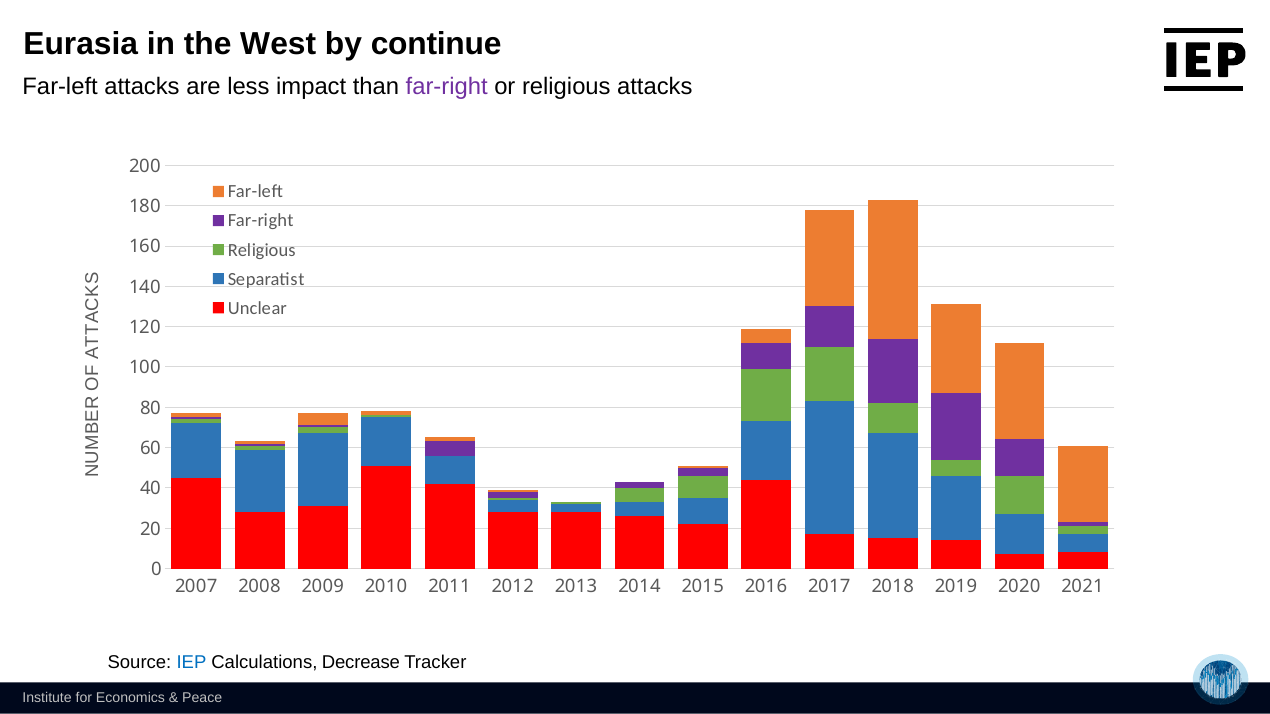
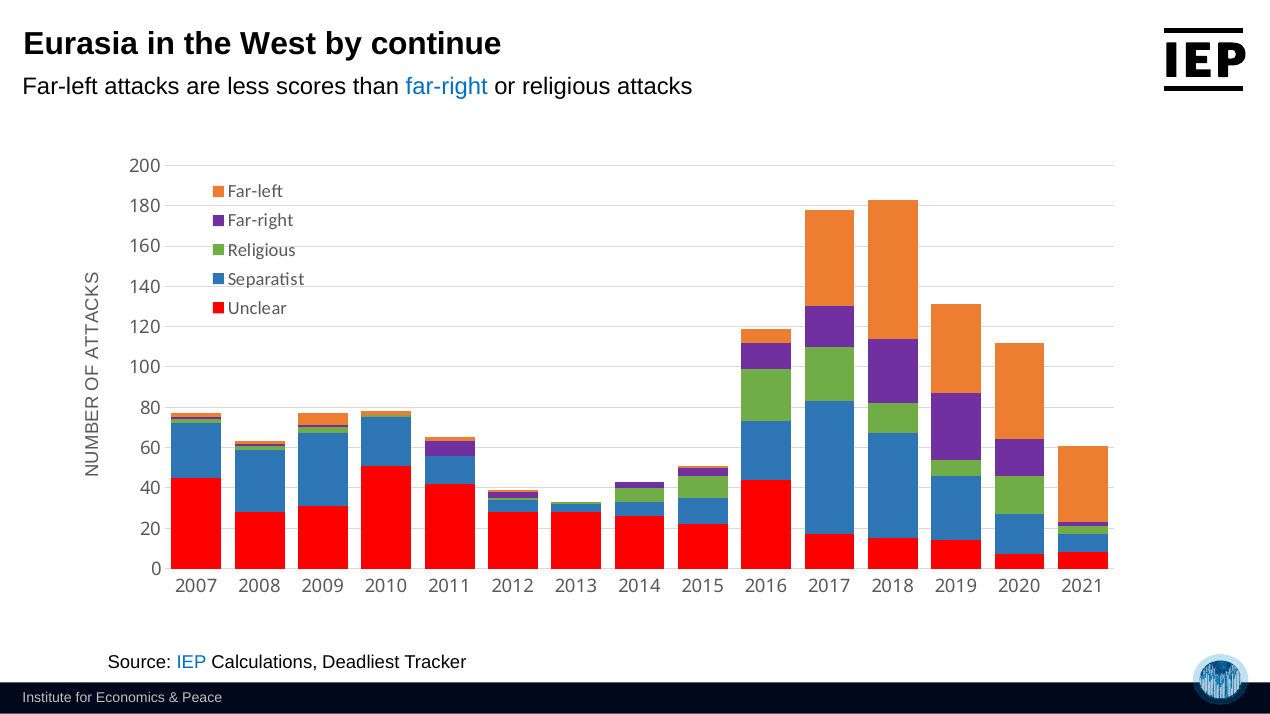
impact: impact -> scores
far-right at (447, 86) colour: purple -> blue
Decrease: Decrease -> Deadliest
